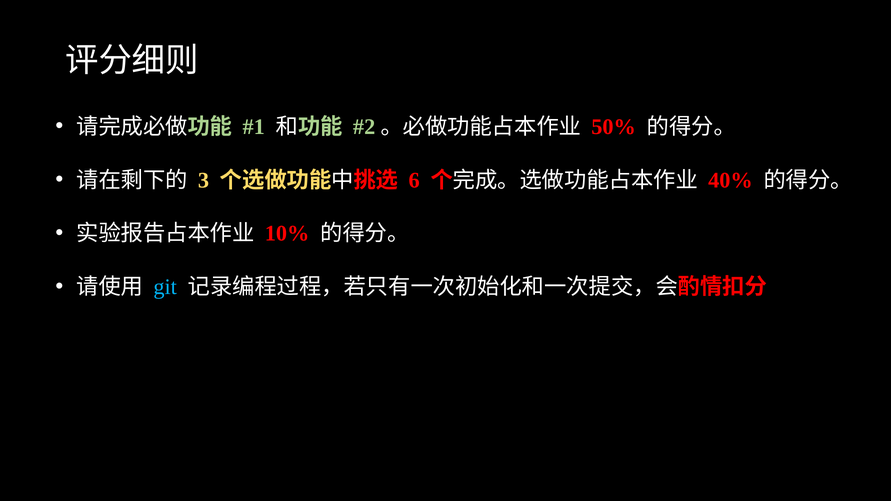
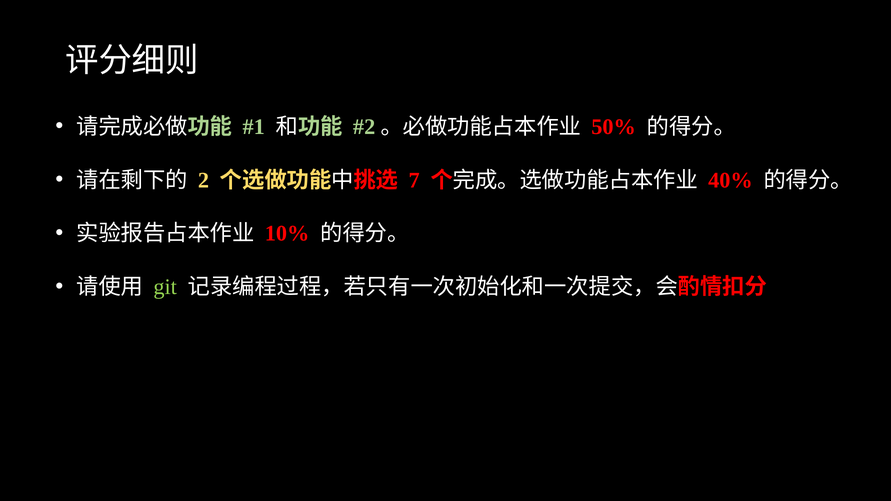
3: 3 -> 2
6: 6 -> 7
git colour: light blue -> light green
